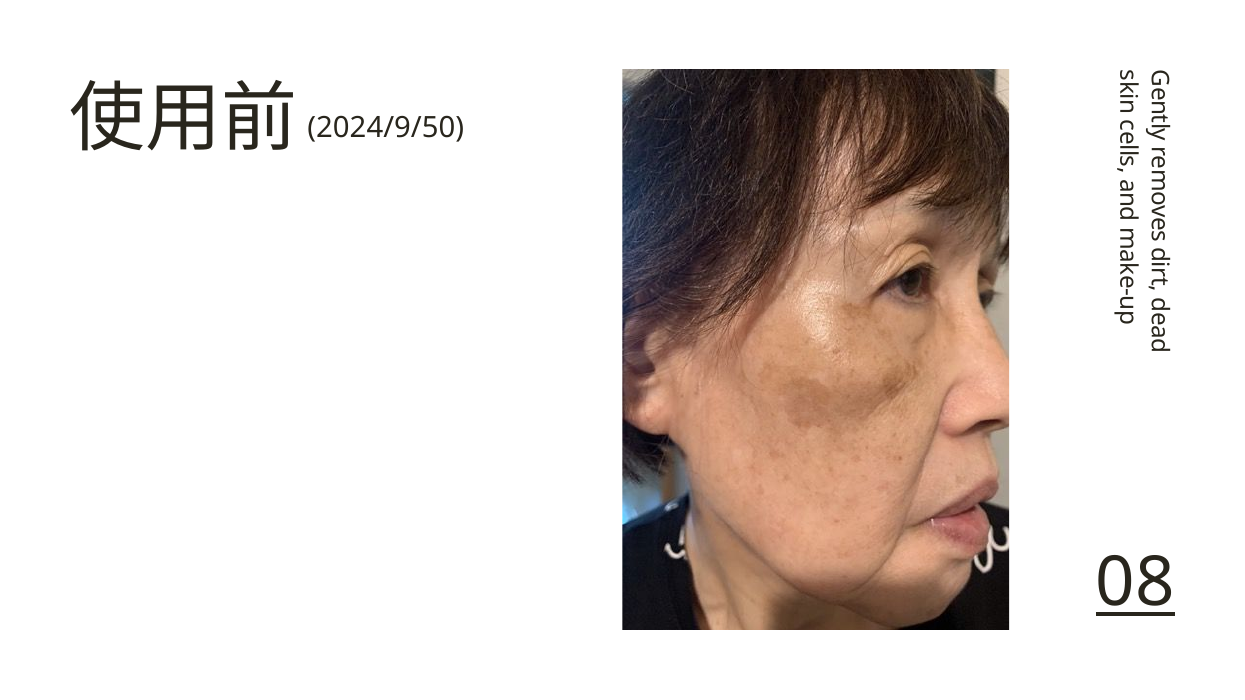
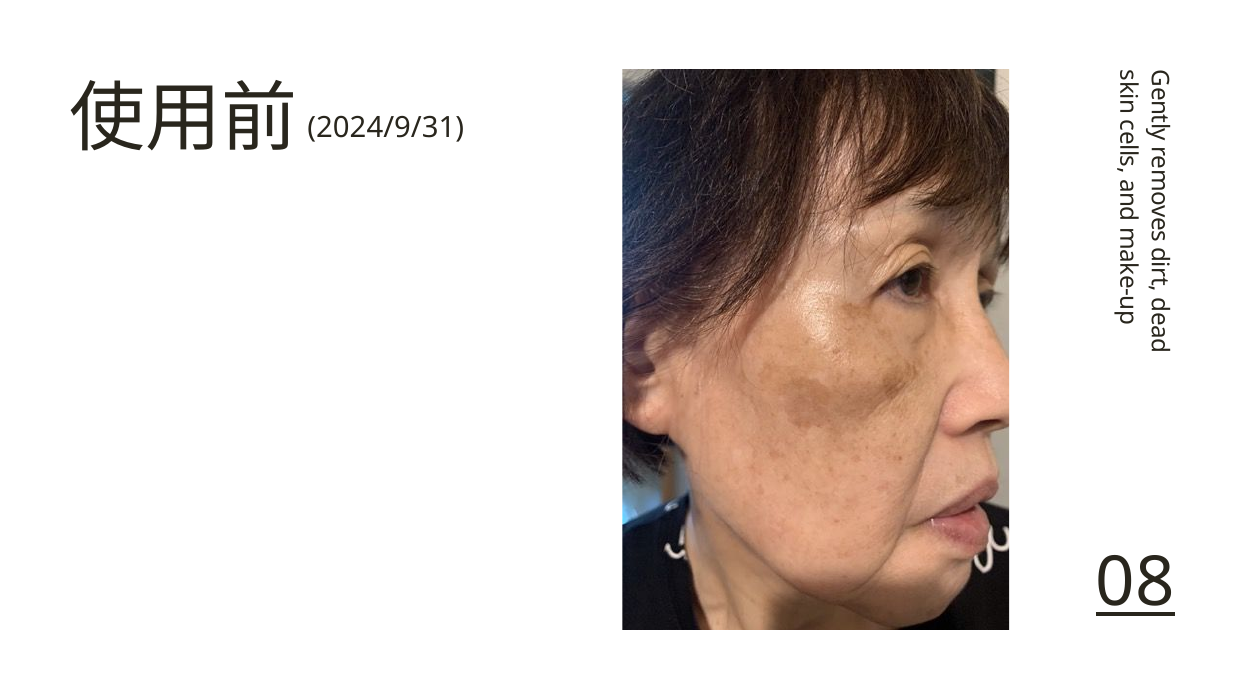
2024/9/50: 2024/9/50 -> 2024/9/31
